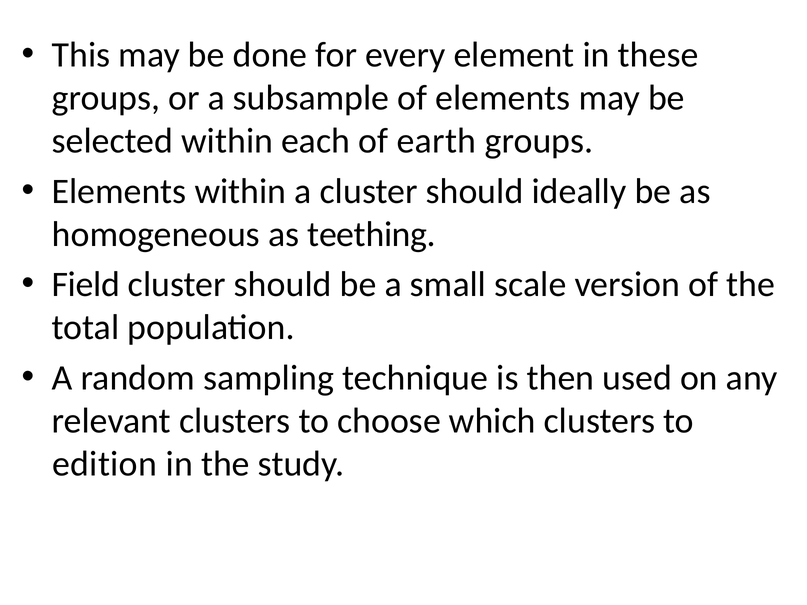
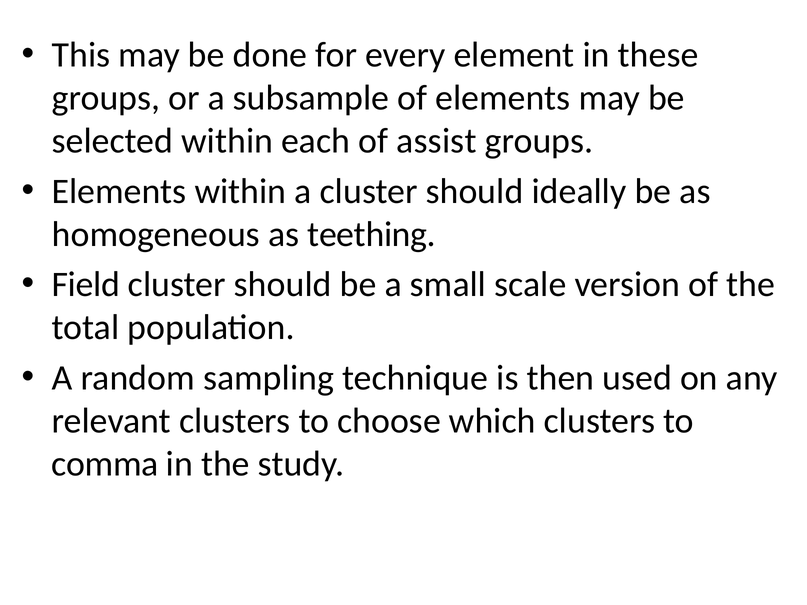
earth: earth -> assist
edition: edition -> comma
